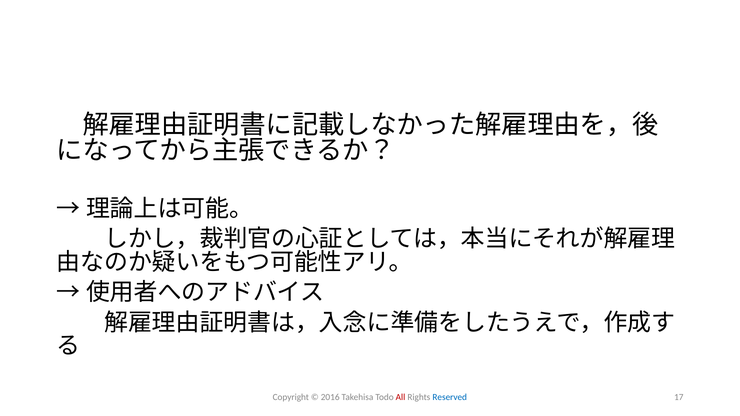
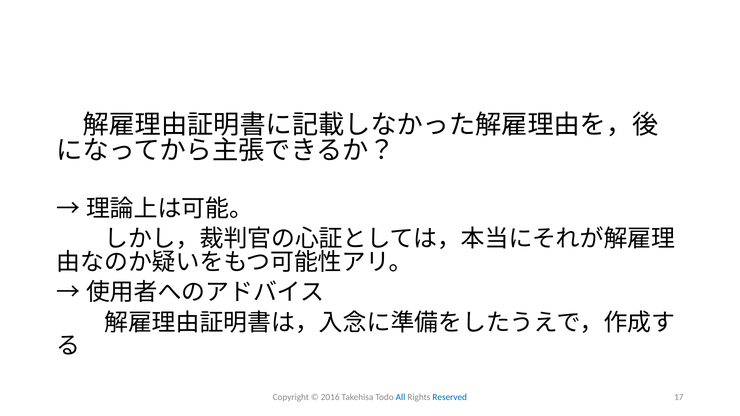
All colour: red -> blue
